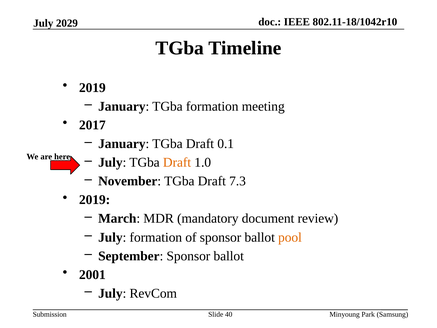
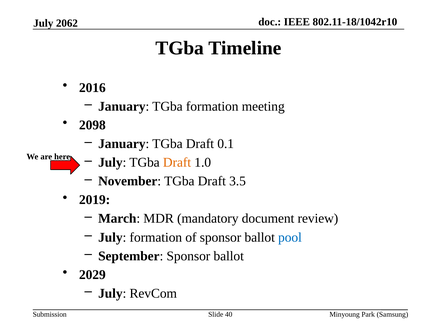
2029: 2029 -> 2062
2019 at (92, 88): 2019 -> 2016
2017: 2017 -> 2098
7.3: 7.3 -> 3.5
pool colour: orange -> blue
2001: 2001 -> 2029
